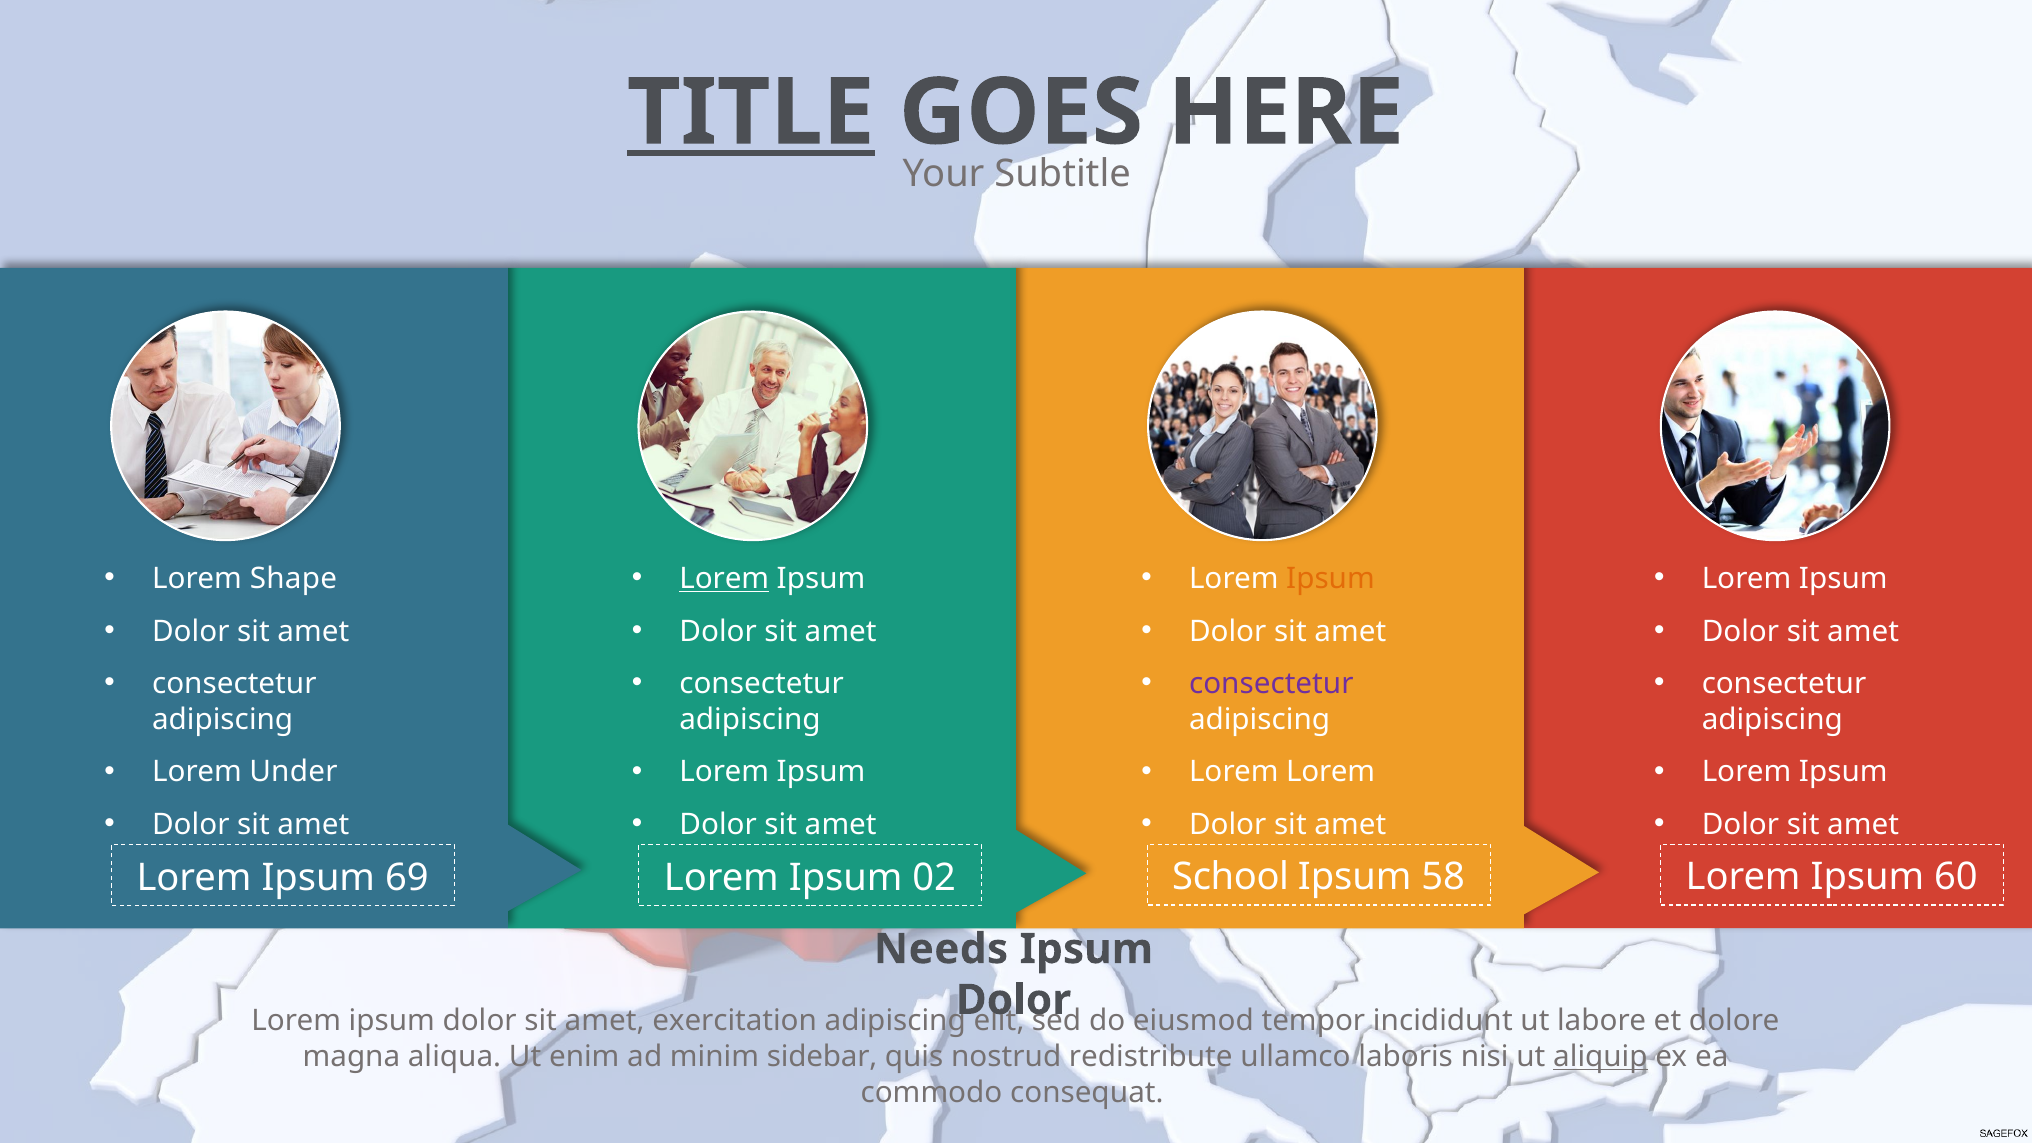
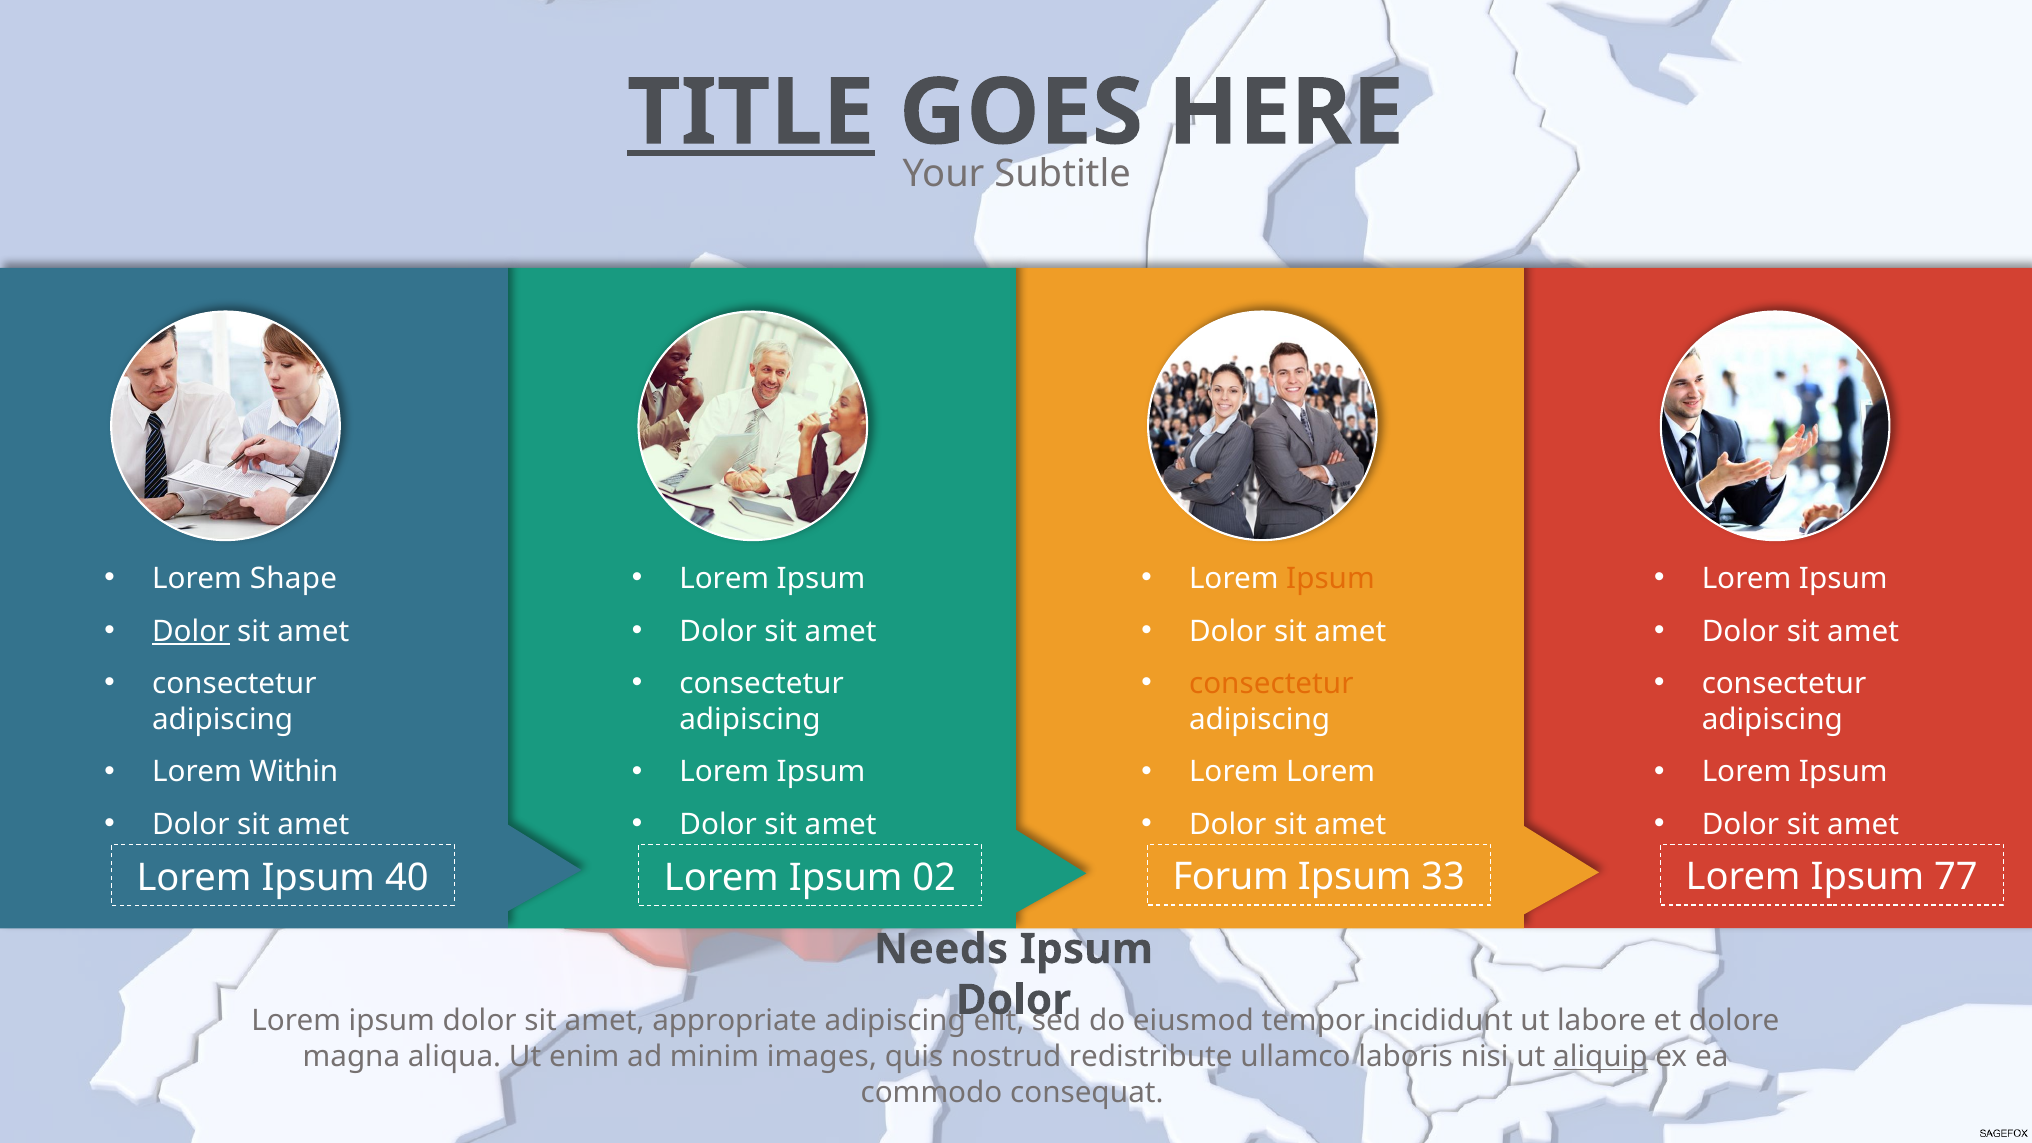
Lorem at (724, 579) underline: present -> none
Dolor at (191, 631) underline: none -> present
consectetur at (1271, 684) colour: purple -> orange
Under: Under -> Within
69: 69 -> 40
School: School -> Forum
58: 58 -> 33
60: 60 -> 77
exercitation: exercitation -> appropriate
sidebar: sidebar -> images
